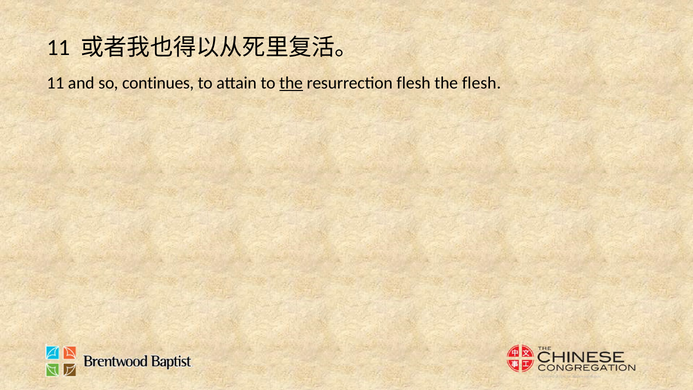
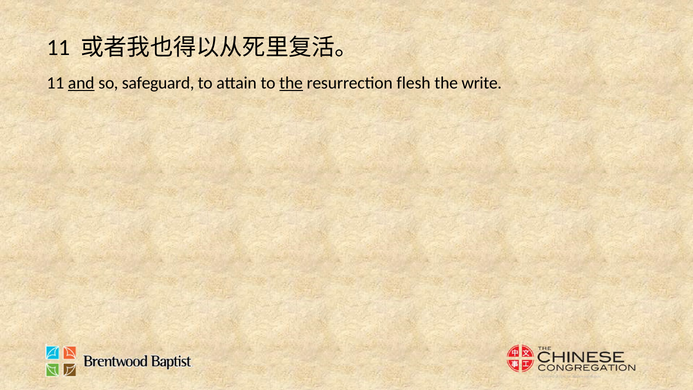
and underline: none -> present
continues: continues -> safeguard
the flesh: flesh -> write
